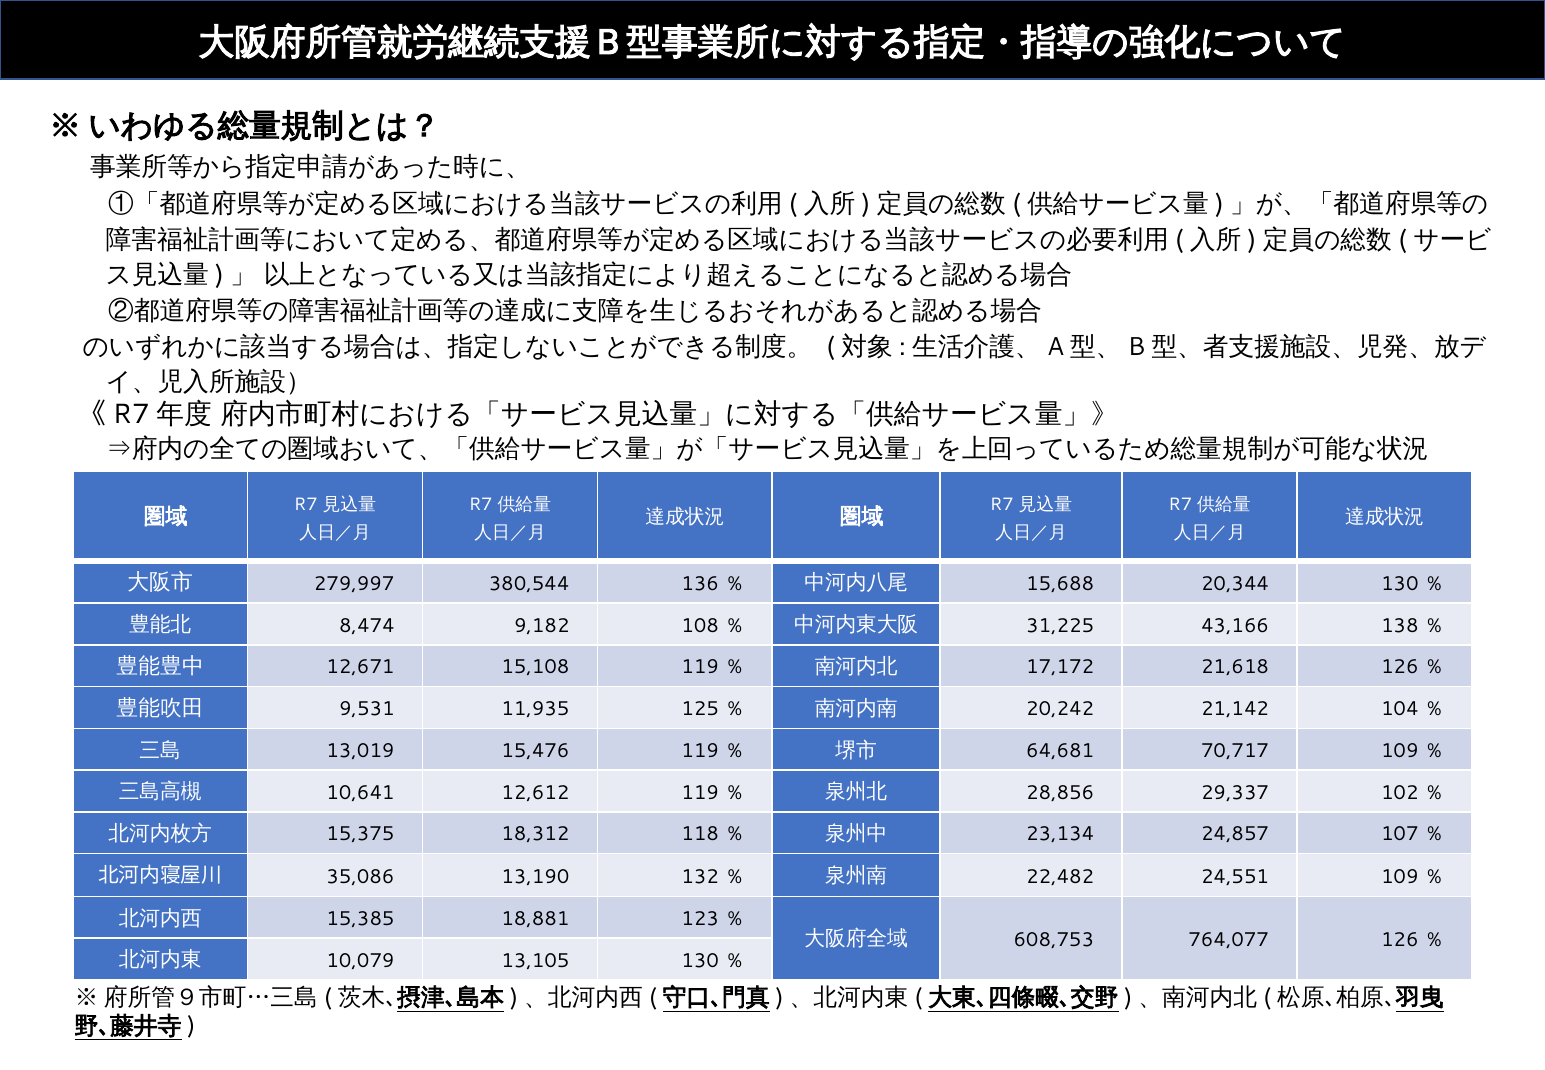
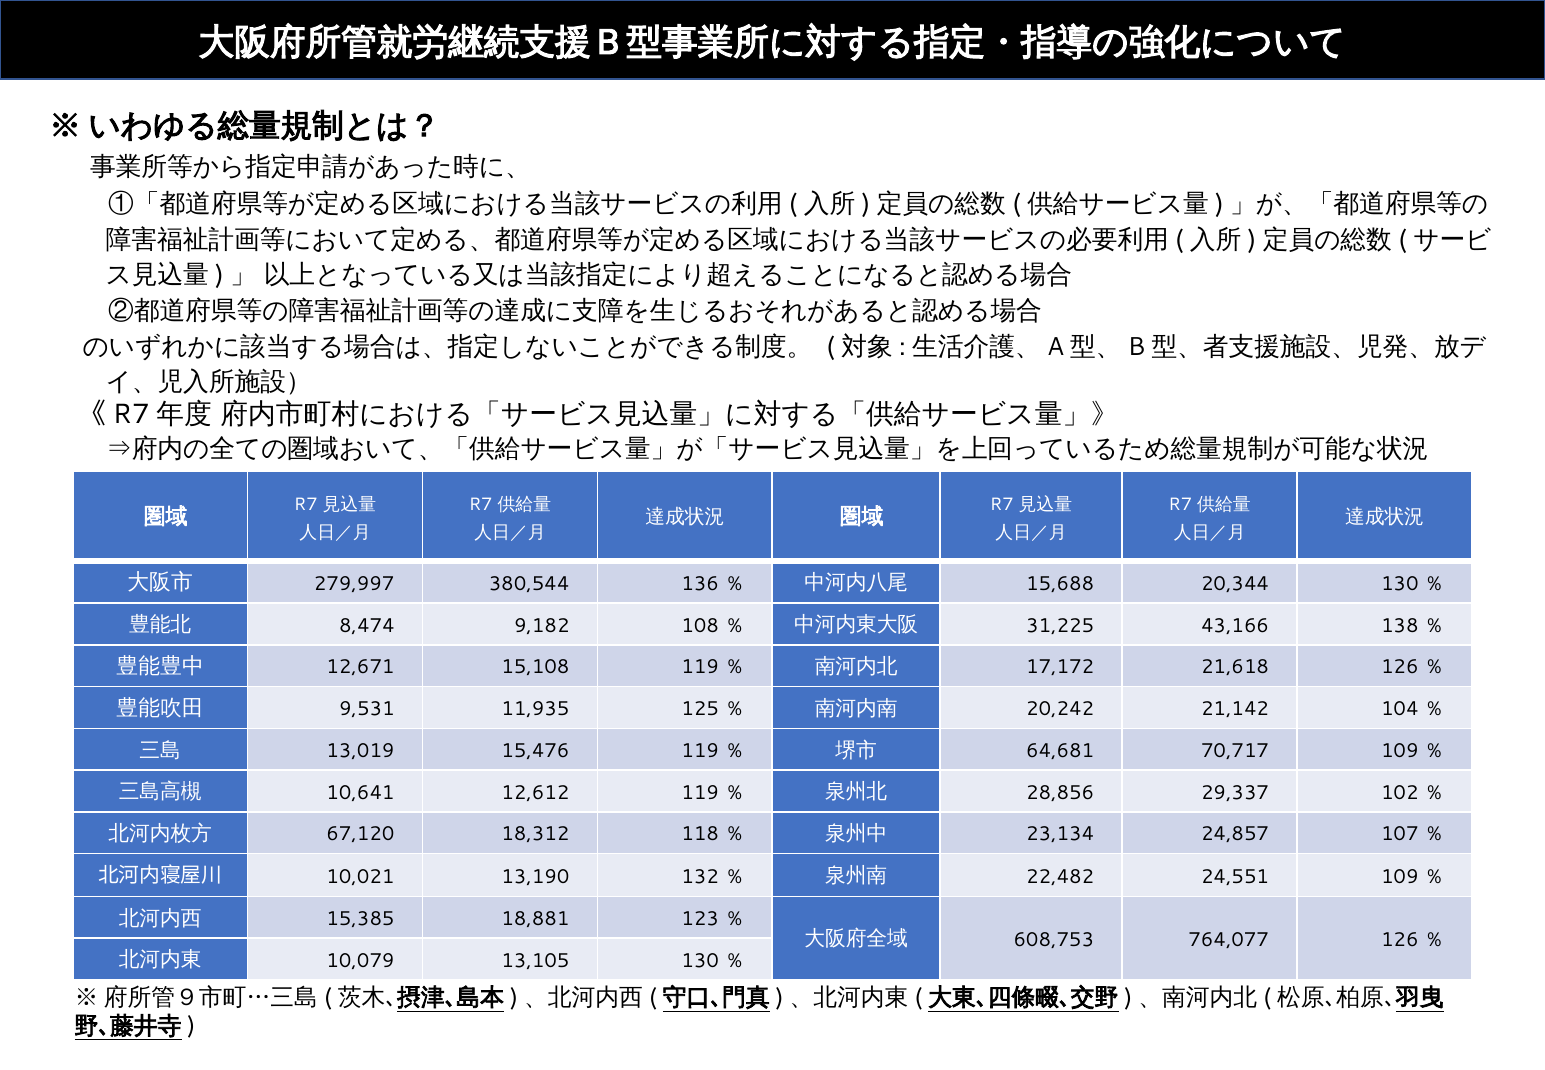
15,375: 15,375 -> 67,120
35,086: 35,086 -> 10,021
